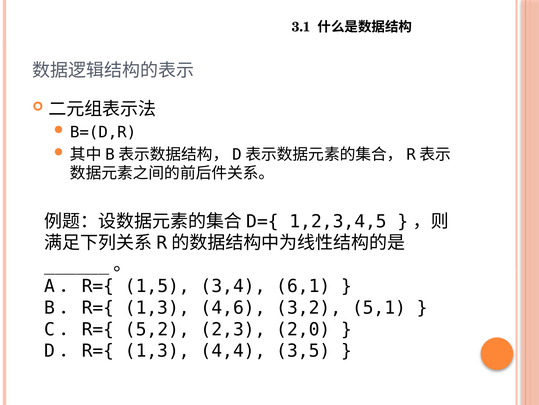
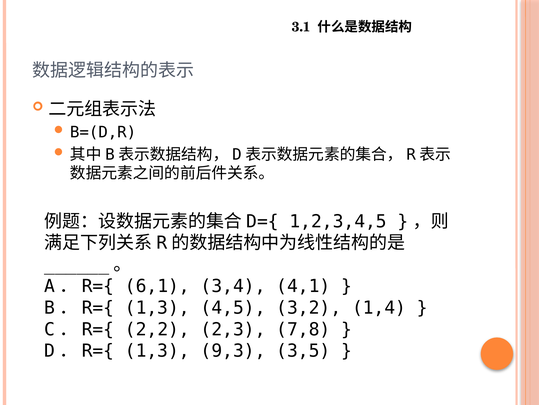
1,5: 1,5 -> 6,1
6,1: 6,1 -> 4,1
4,6: 4,6 -> 4,5
5,1: 5,1 -> 1,4
5,2: 5,2 -> 2,2
2,0: 2,0 -> 7,8
4,4: 4,4 -> 9,3
